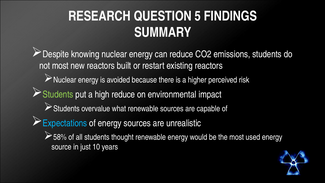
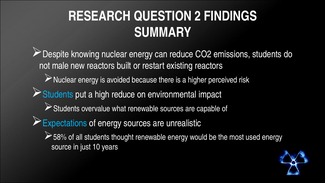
5: 5 -> 2
not most: most -> male
Students at (58, 94) colour: light green -> light blue
